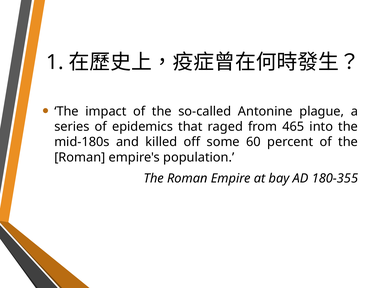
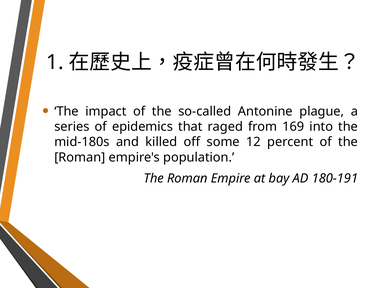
465: 465 -> 169
60: 60 -> 12
180-355: 180-355 -> 180-191
